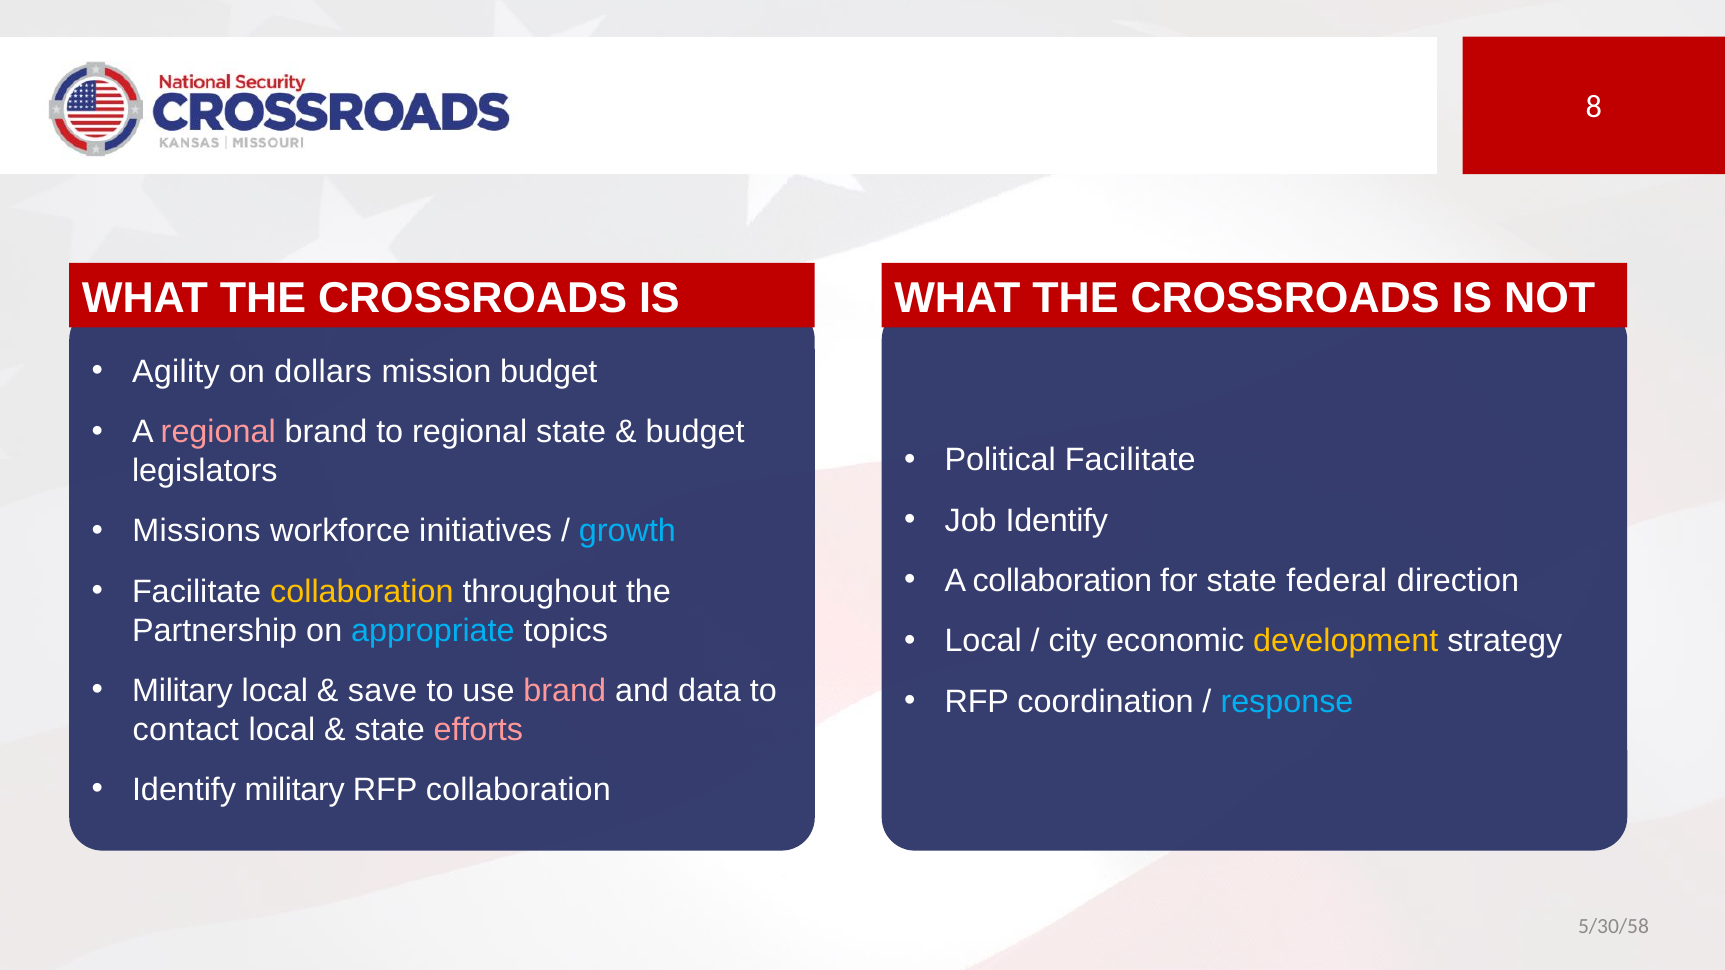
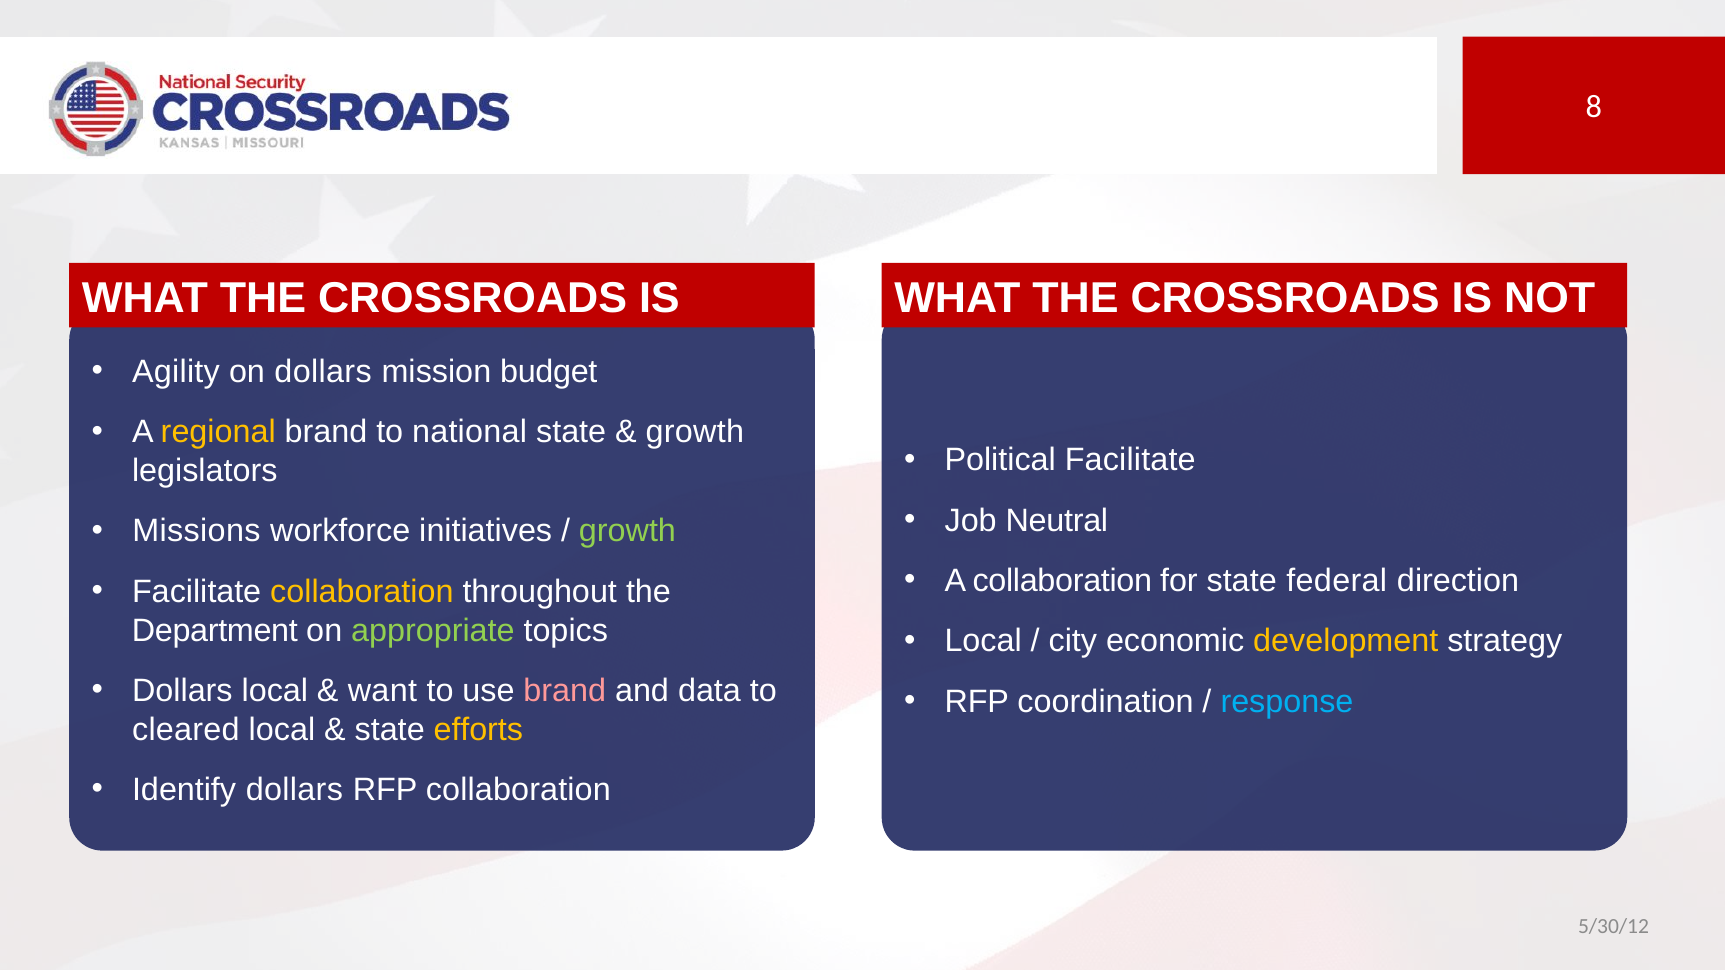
regional at (218, 432) colour: pink -> yellow
to regional: regional -> national
budget at (695, 432): budget -> growth
Job Identify: Identify -> Neutral
growth at (627, 531) colour: light blue -> light green
Partnership: Partnership -> Department
appropriate colour: light blue -> light green
Military at (183, 691): Military -> Dollars
save: save -> want
contact: contact -> cleared
efforts colour: pink -> yellow
Identify military: military -> dollars
5/30/58: 5/30/58 -> 5/30/12
